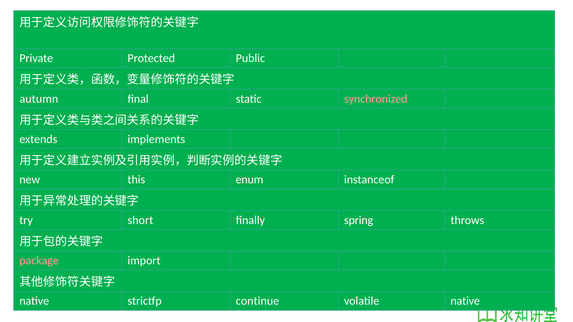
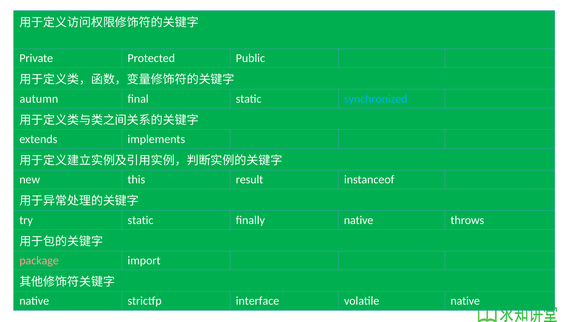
synchronized colour: pink -> light blue
enum: enum -> result
try short: short -> static
finally spring: spring -> native
continue: continue -> interface
